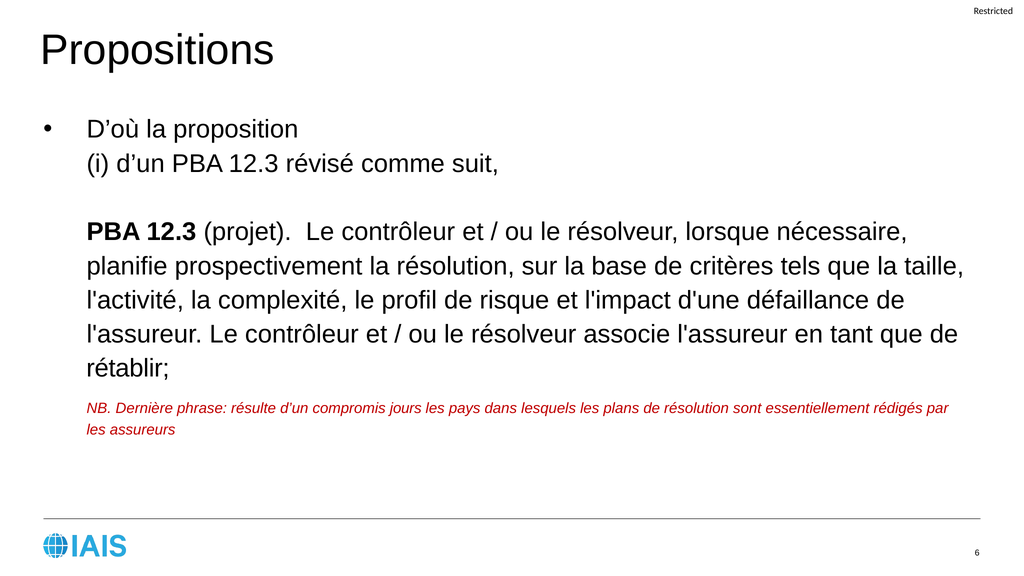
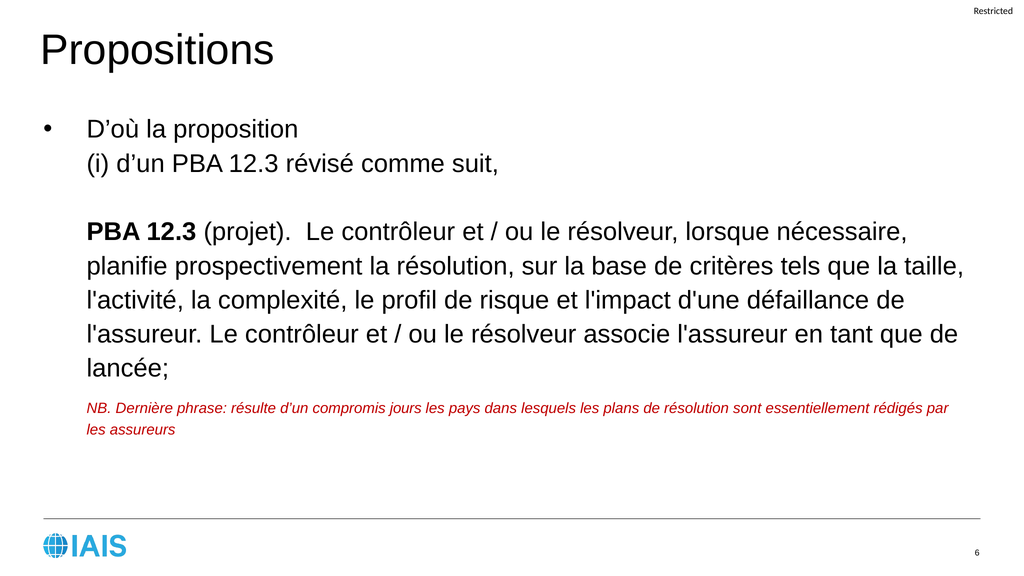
rétablir: rétablir -> lancée
